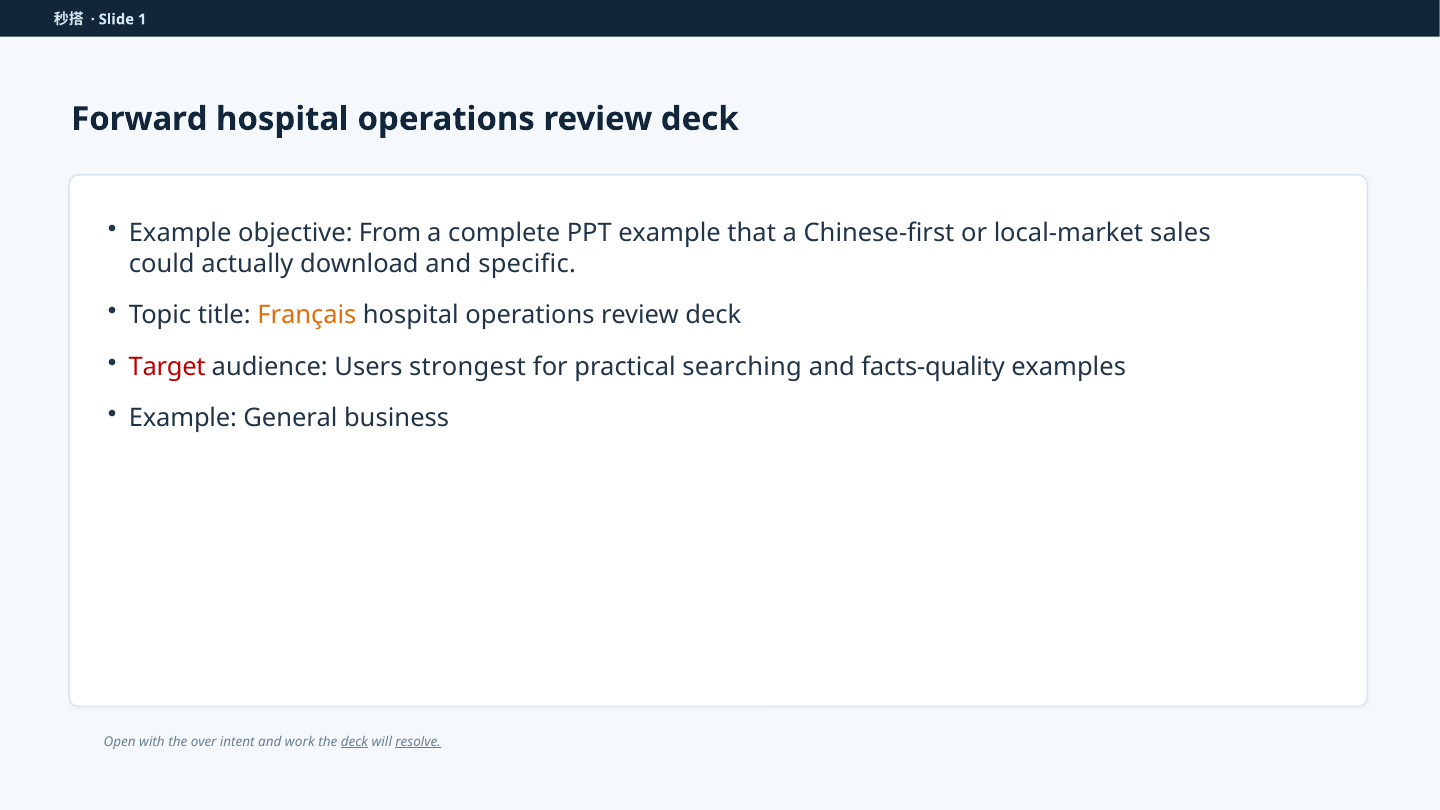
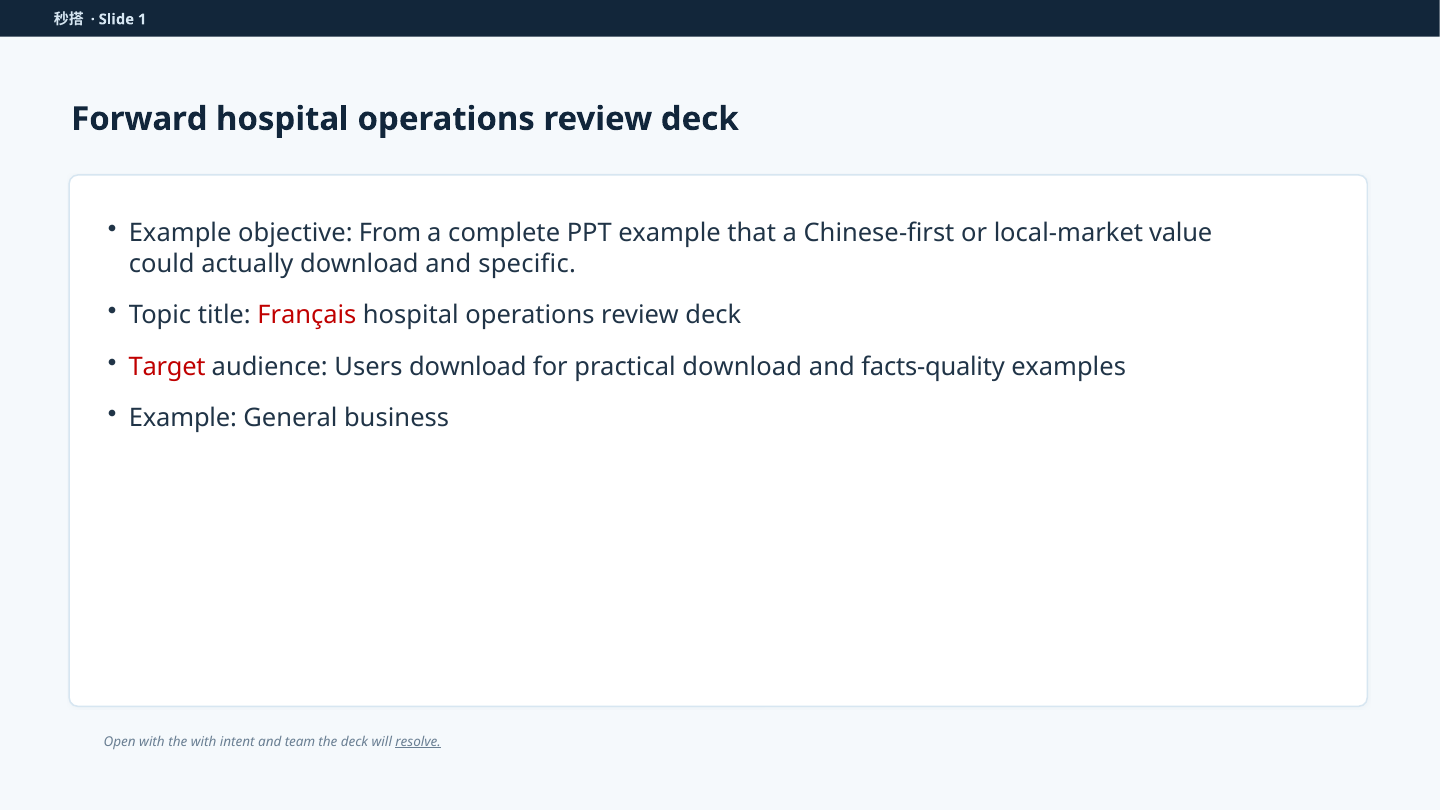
sales: sales -> value
Français colour: orange -> red
Users strongest: strongest -> download
practical searching: searching -> download
the over: over -> with
work: work -> team
deck at (354, 742) underline: present -> none
